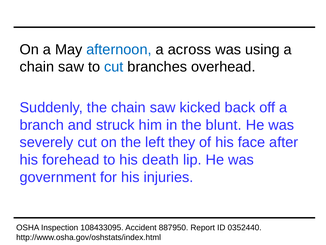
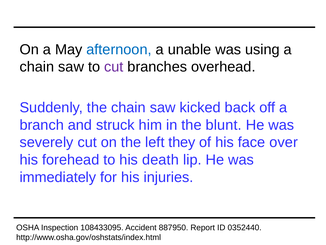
across: across -> unable
cut at (114, 67) colour: blue -> purple
after: after -> over
government: government -> immediately
